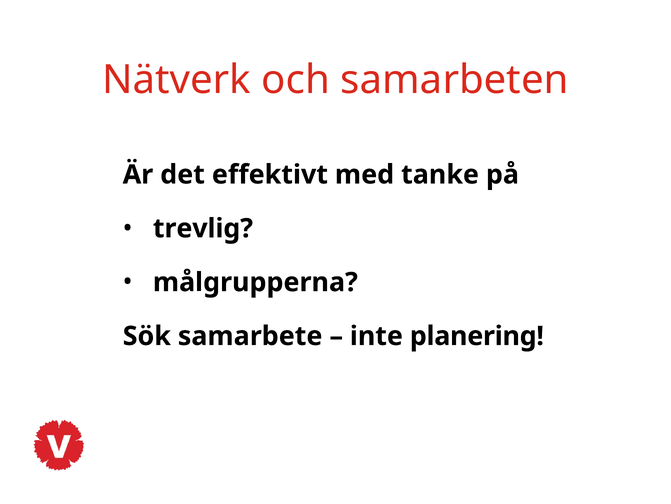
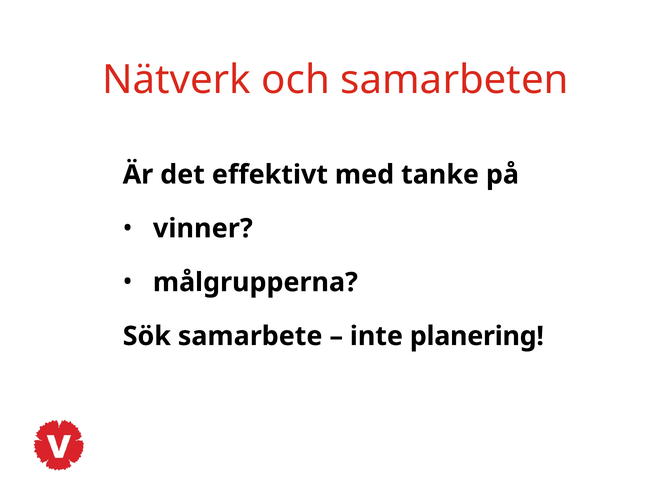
trevlig: trevlig -> vinner
